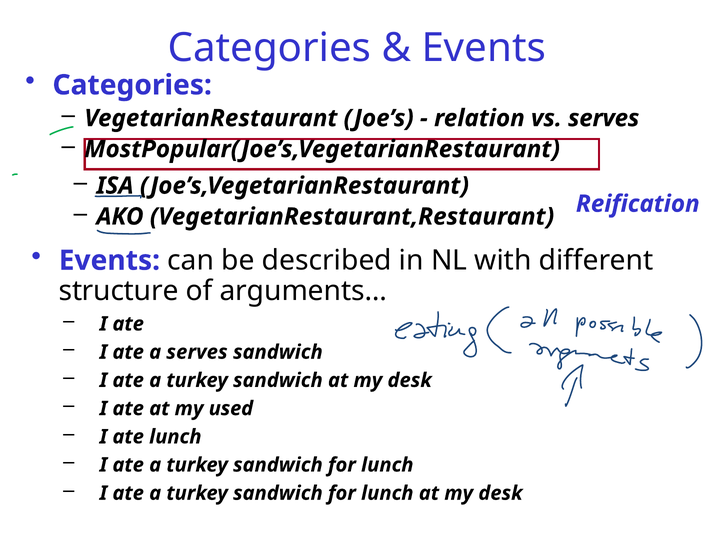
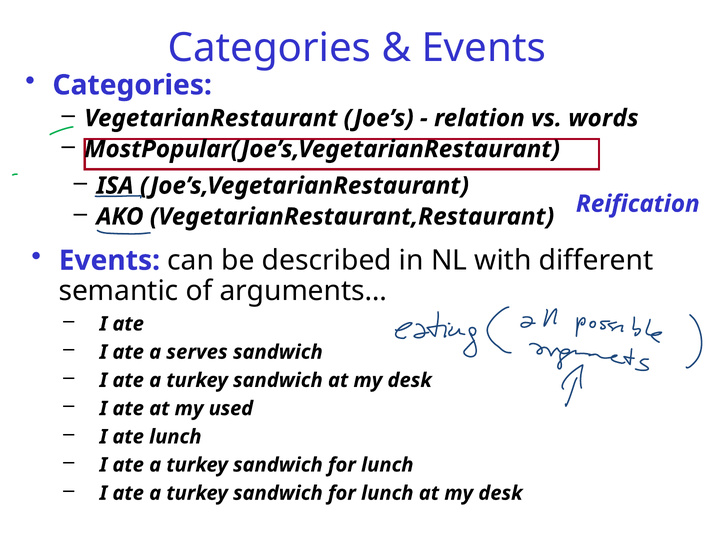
vs serves: serves -> words
structure: structure -> semantic
